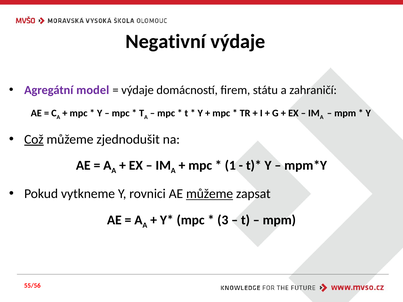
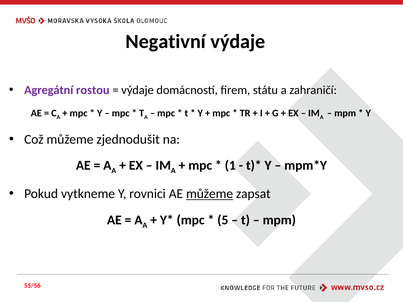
model: model -> rostou
Což underline: present -> none
3: 3 -> 5
